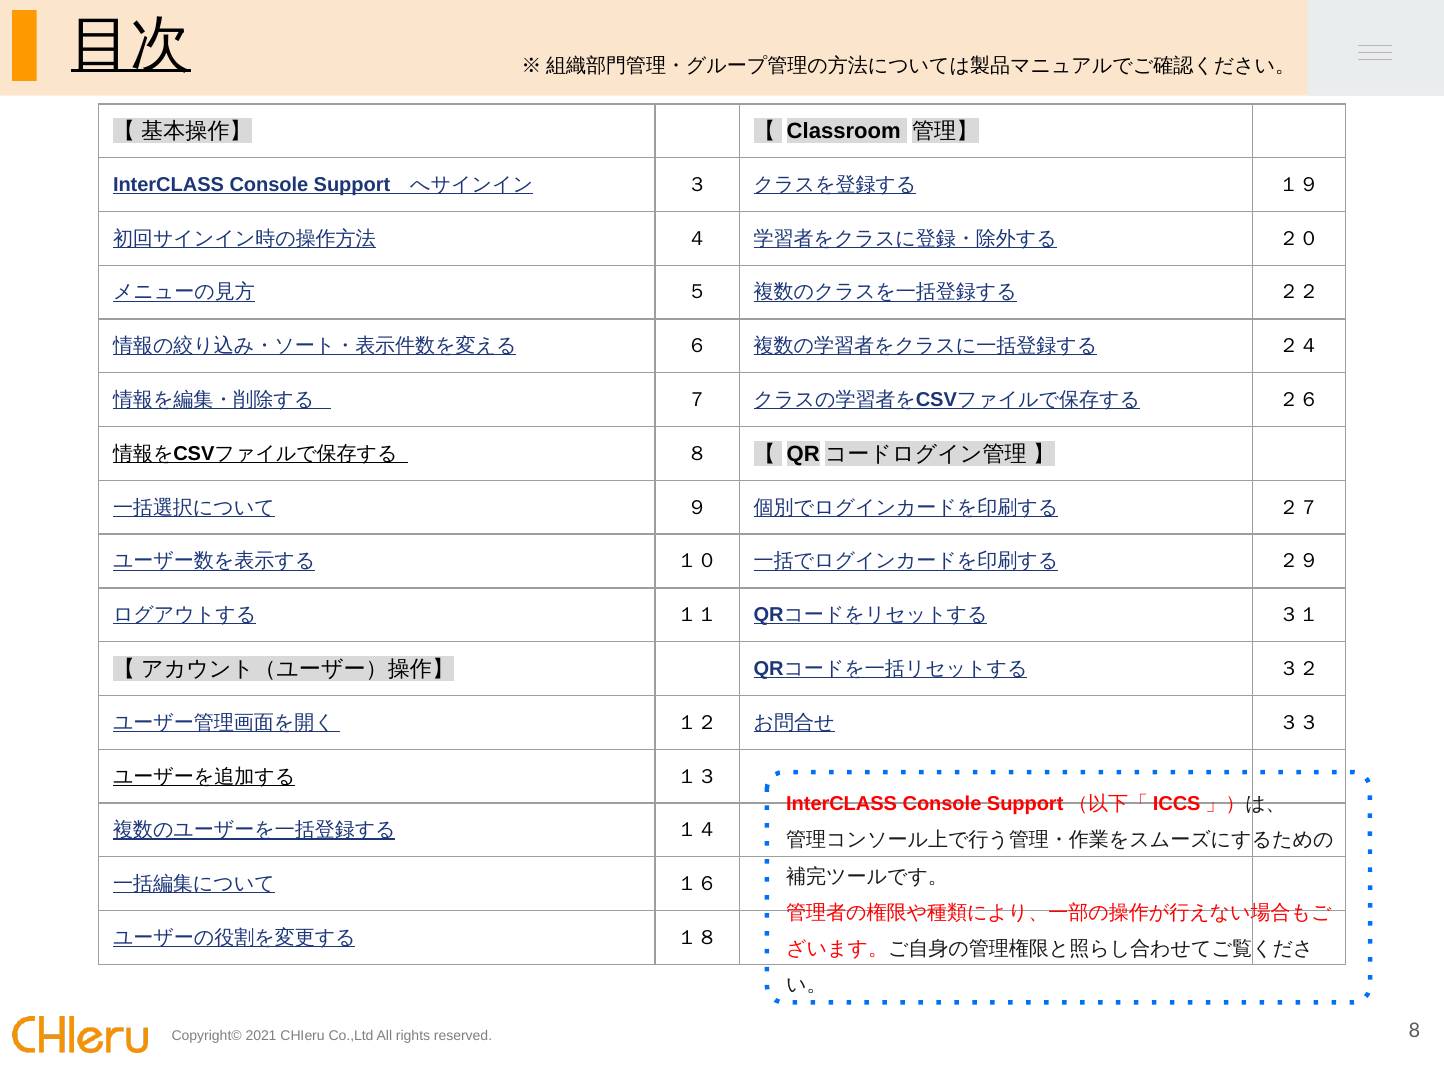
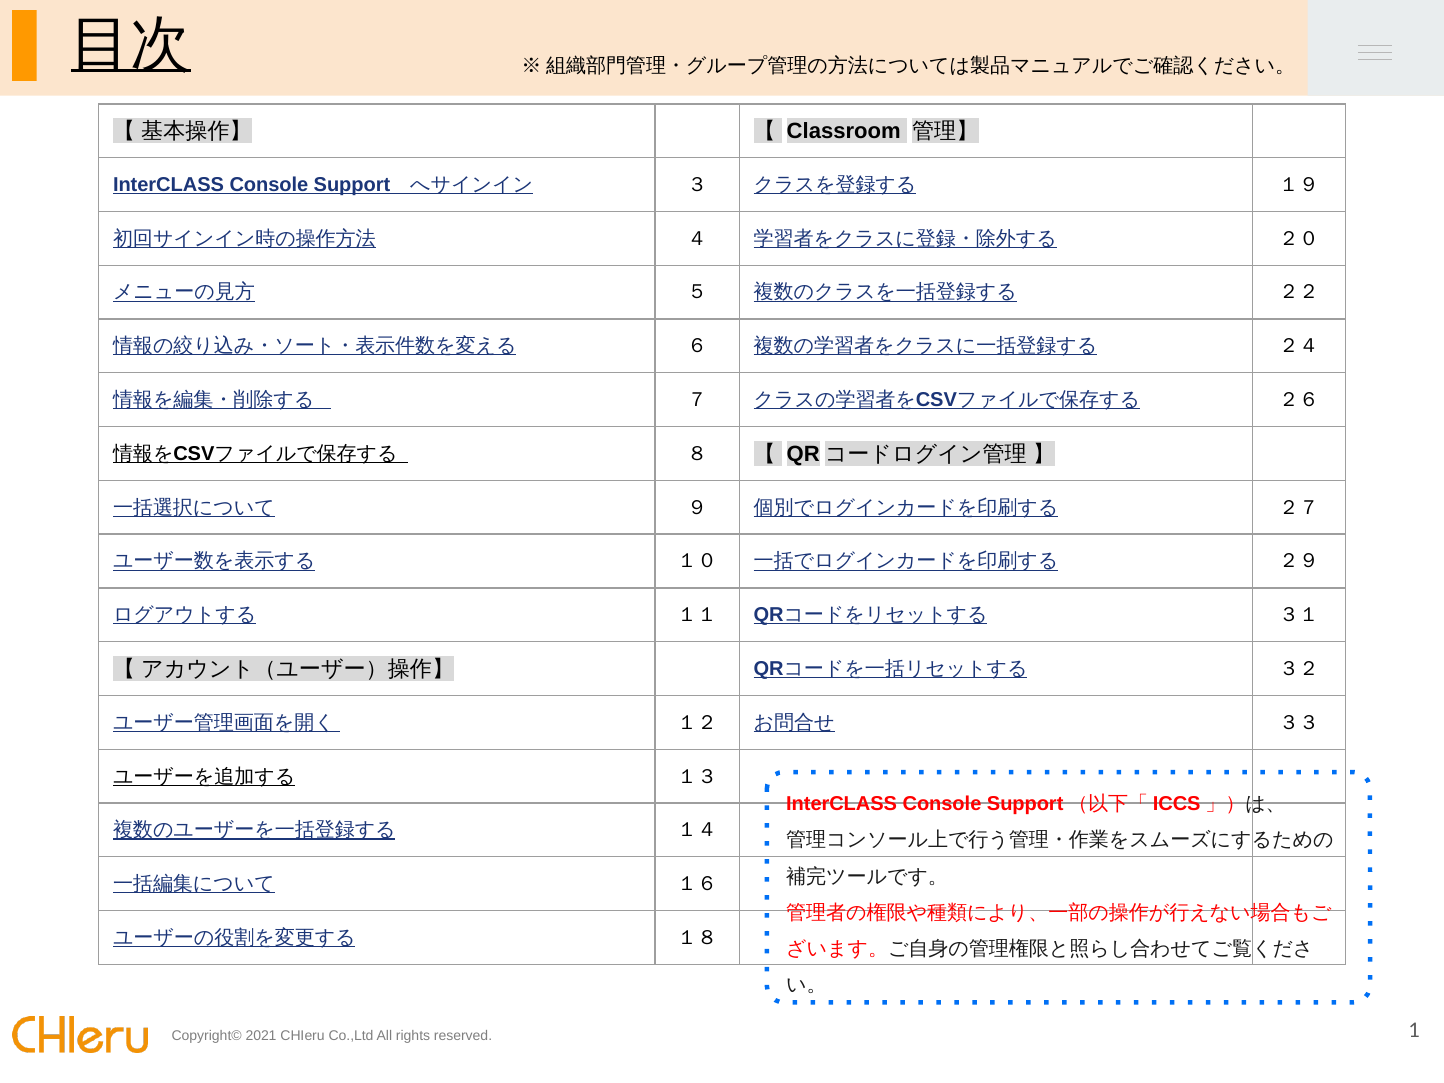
8: 8 -> 1
